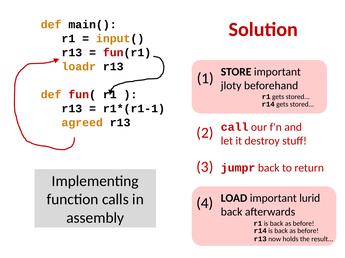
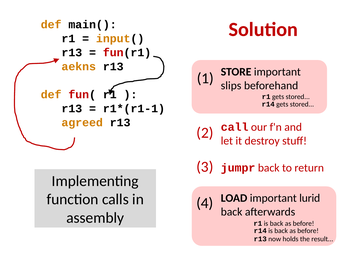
loadr: loadr -> aekns
jloty: jloty -> slips
